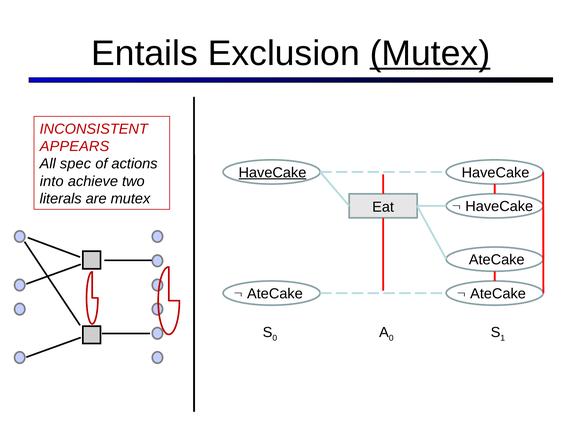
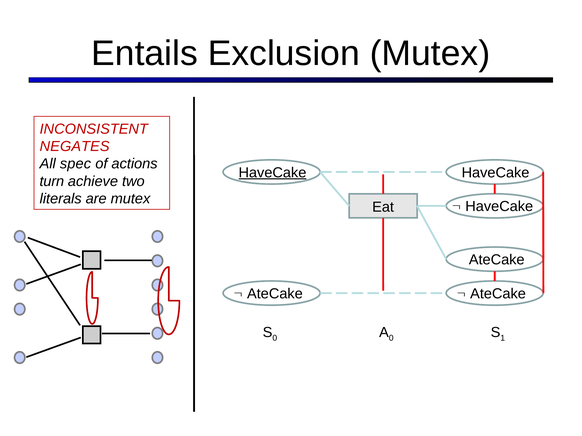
Mutex at (430, 53) underline: present -> none
APPEARS: APPEARS -> NEGATES
into: into -> turn
